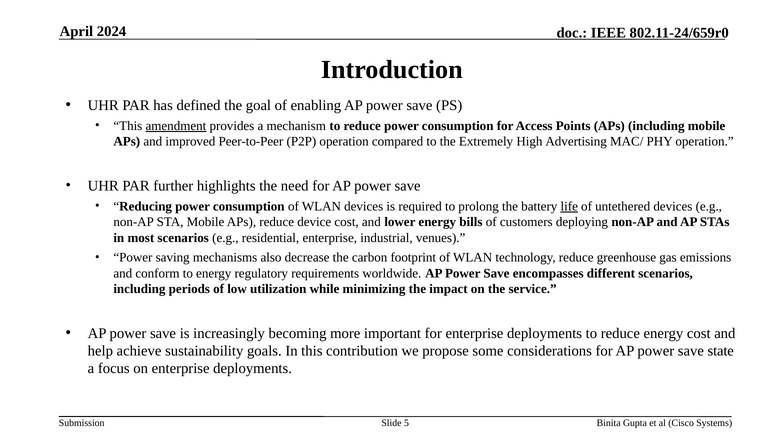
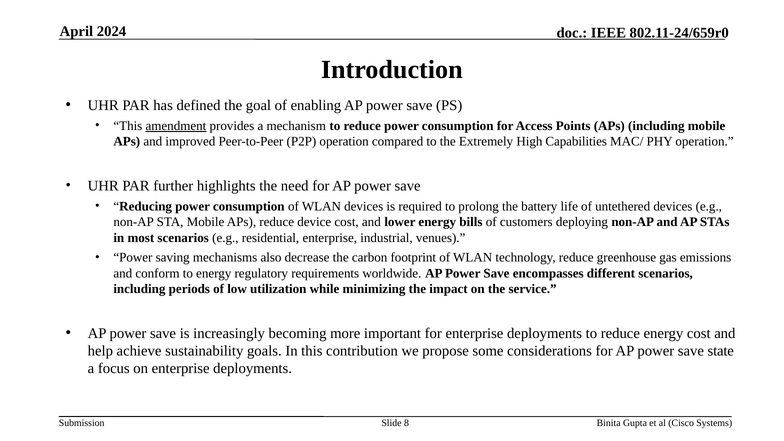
Advertising: Advertising -> Capabilities
life underline: present -> none
5: 5 -> 8
